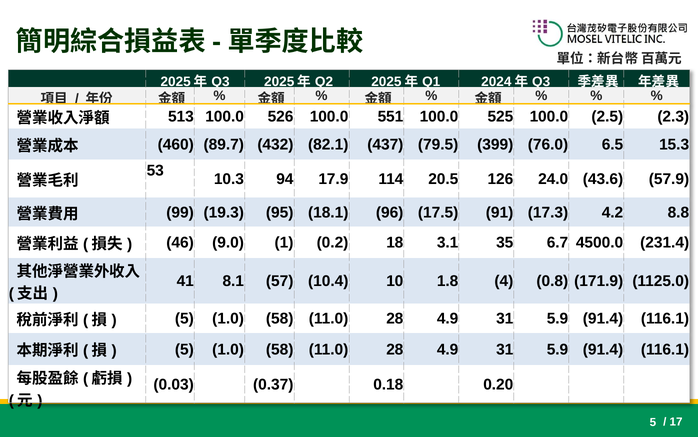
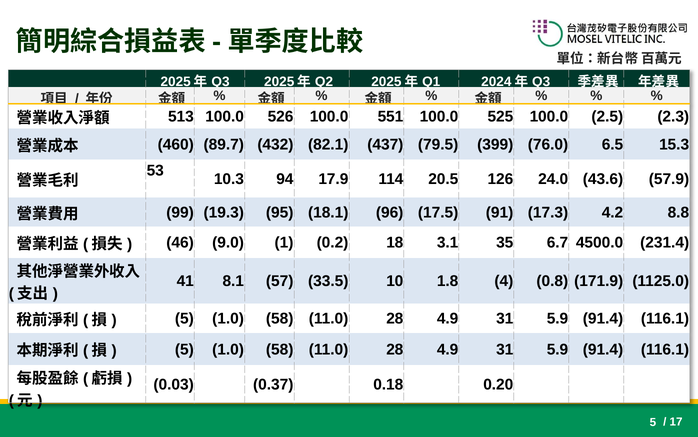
10.4: 10.4 -> 33.5
